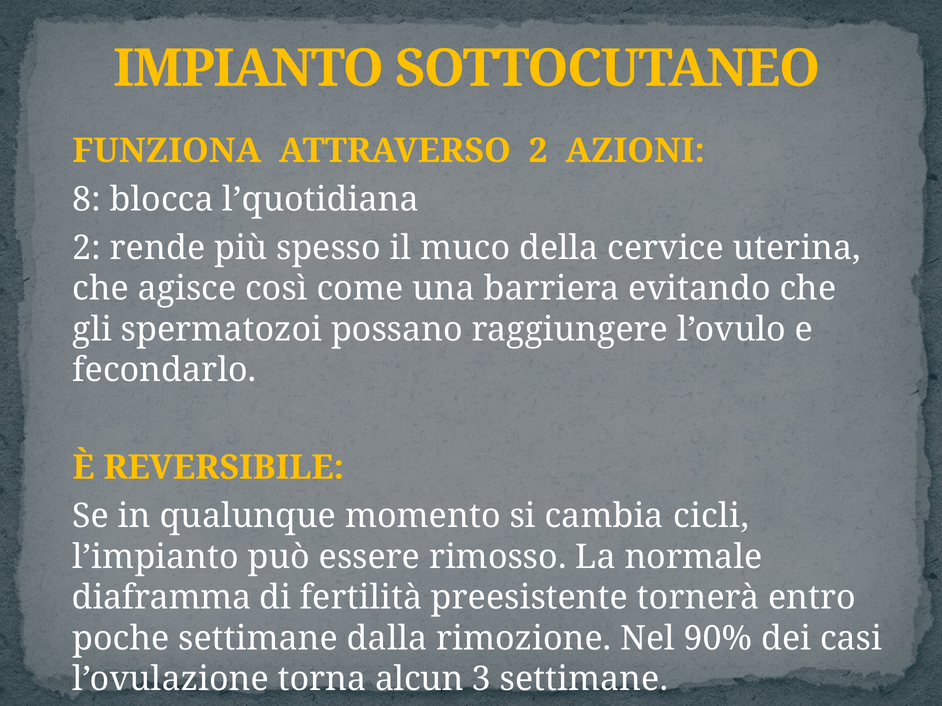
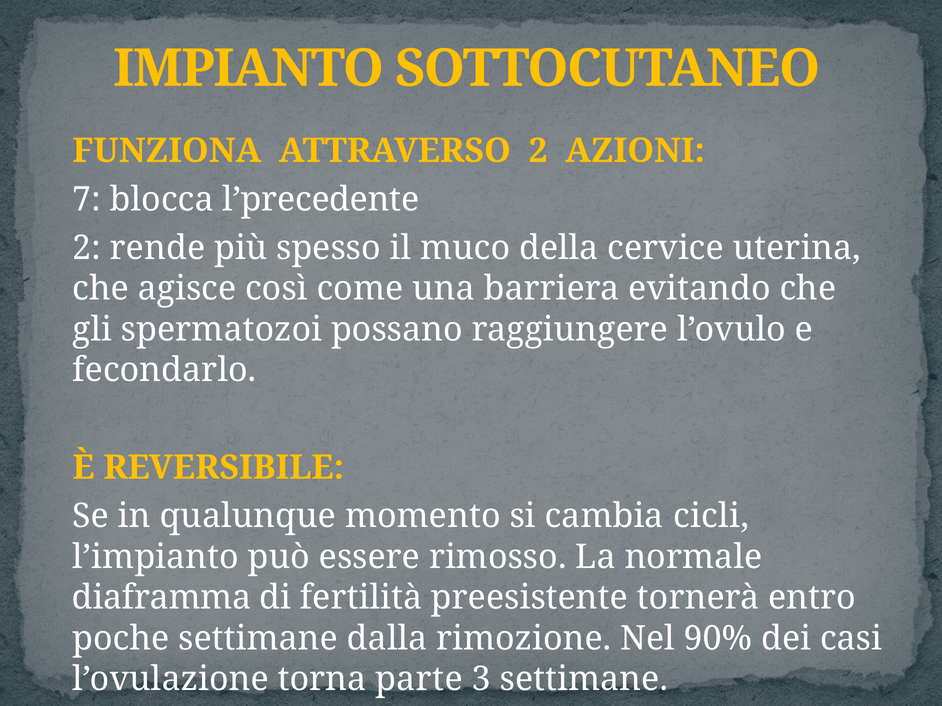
8: 8 -> 7
l’quotidiana: l’quotidiana -> l’precedente
alcun: alcun -> parte
